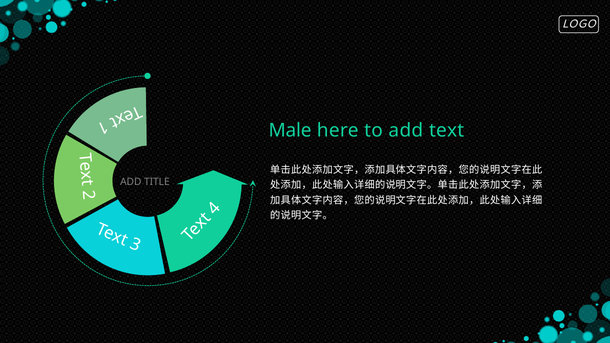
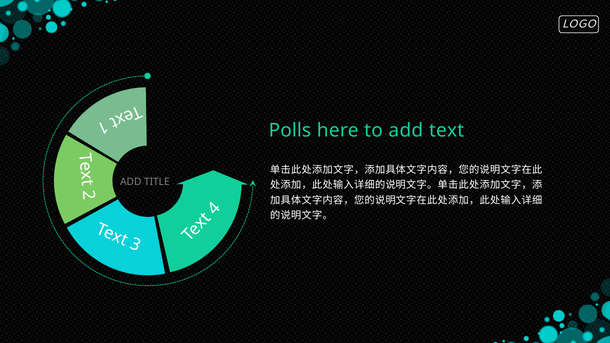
Male: Male -> Polls
